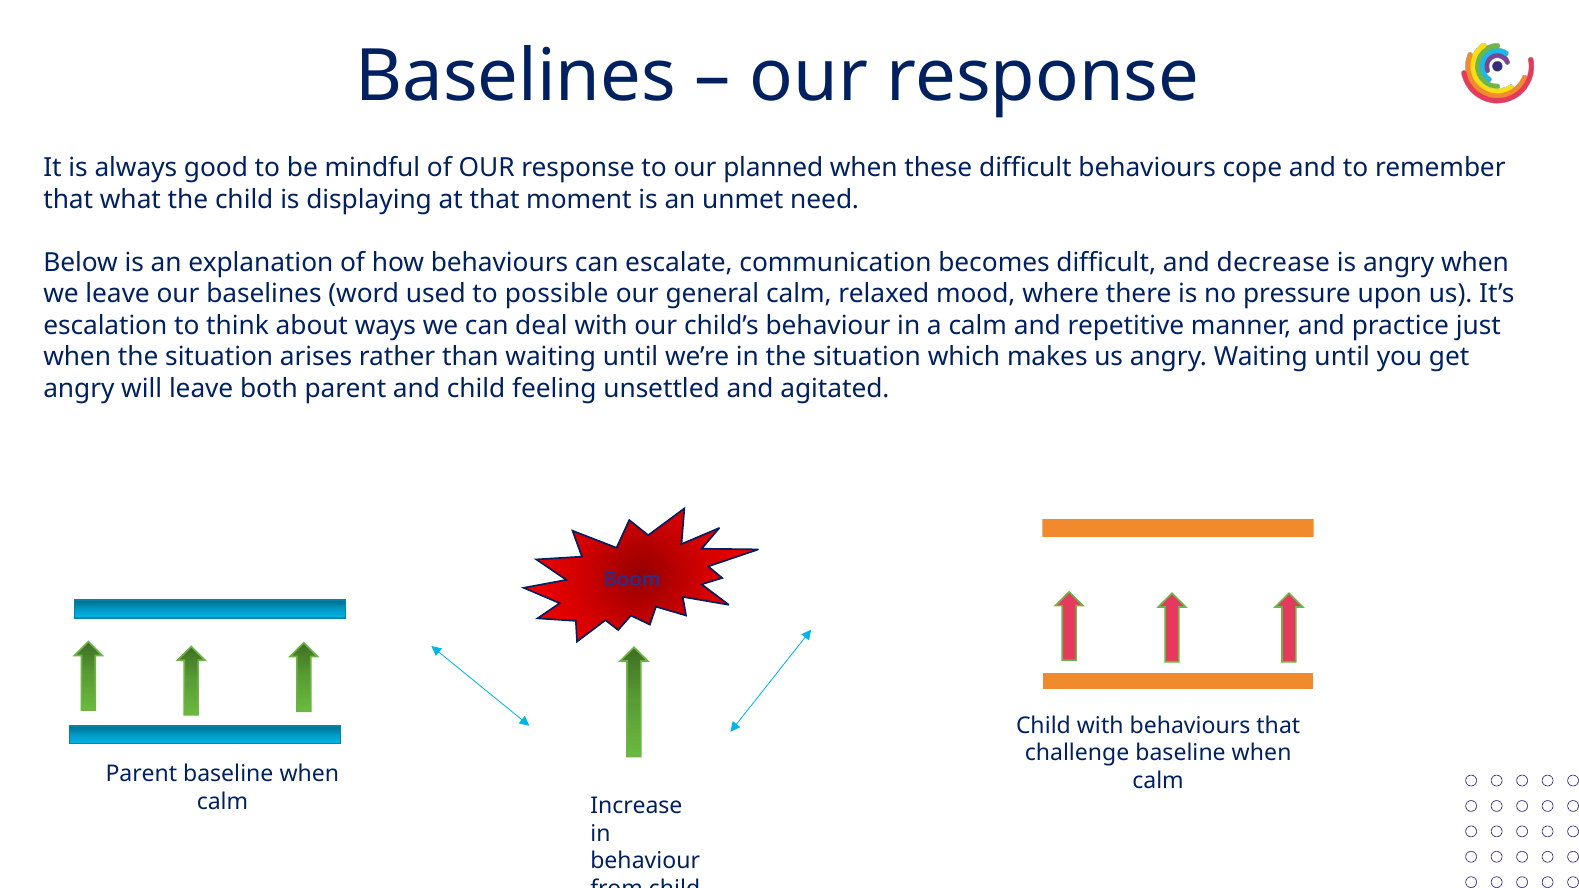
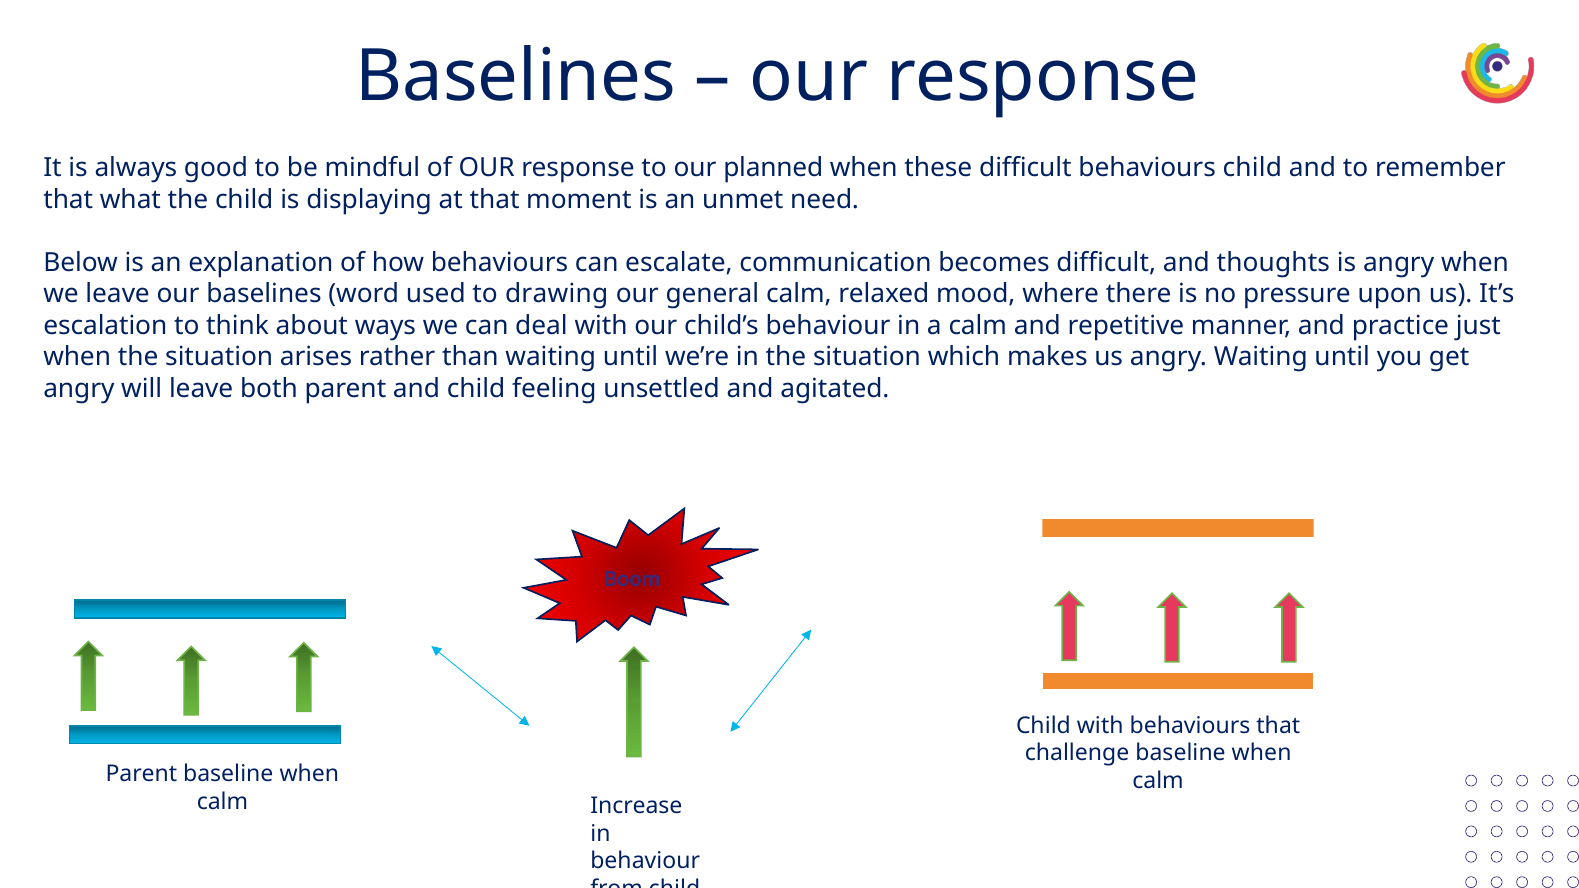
behaviours cope: cope -> child
decrease: decrease -> thoughts
possible: possible -> drawing
